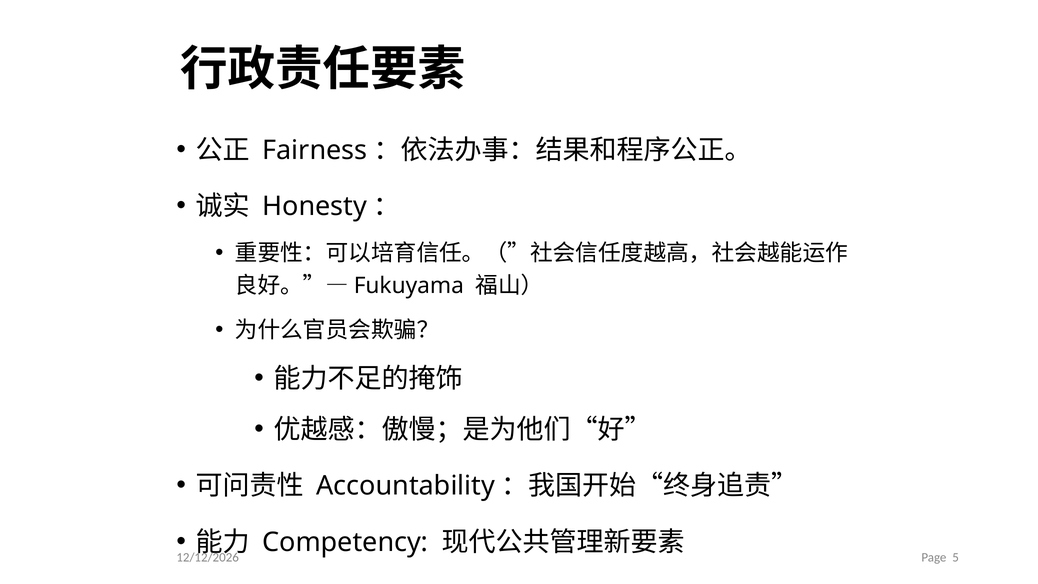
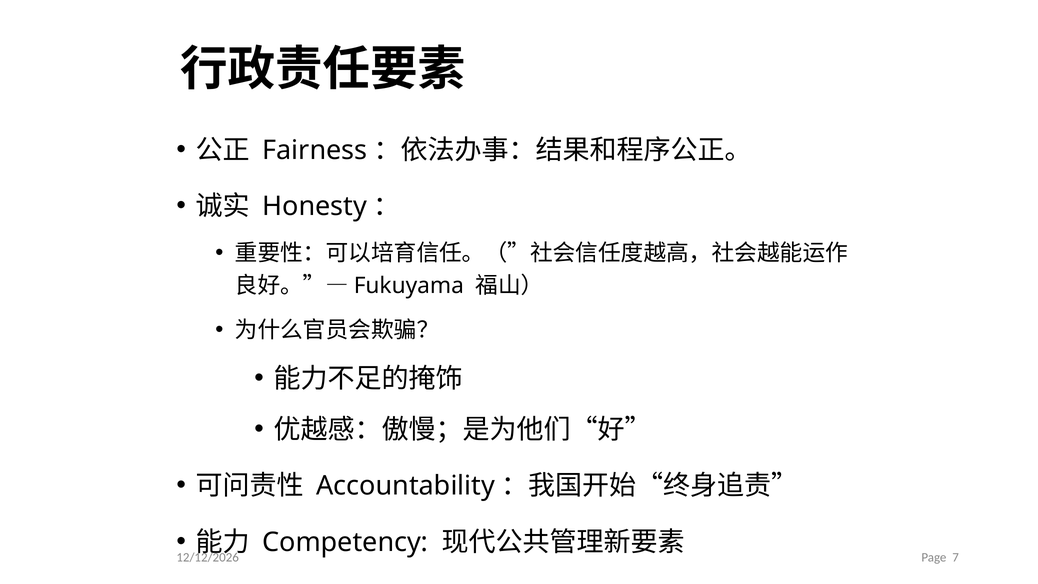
5: 5 -> 7
